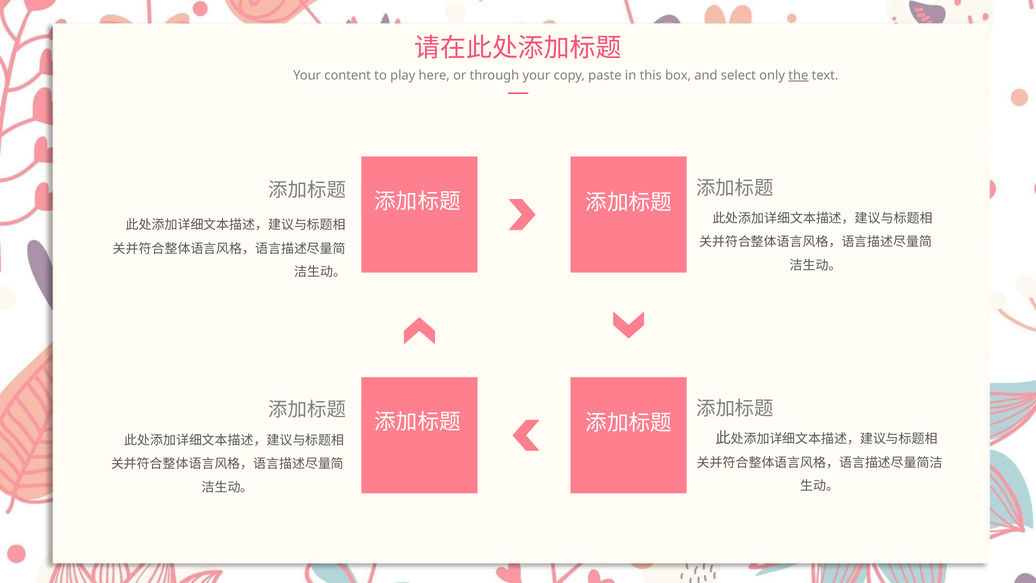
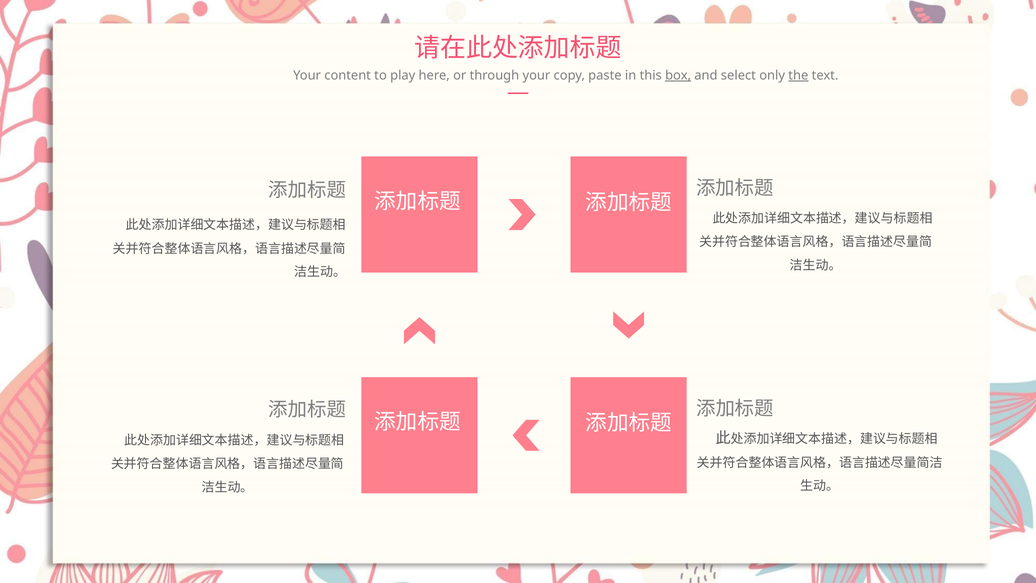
box underline: none -> present
